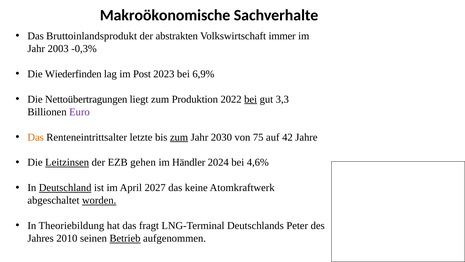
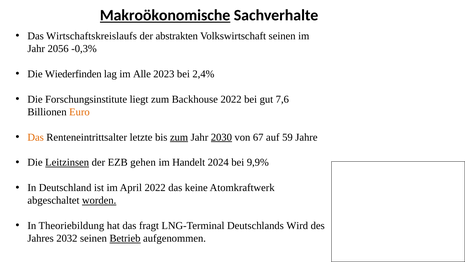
Makroökonomische underline: none -> present
Bruttoinlandsprodukt: Bruttoinlandsprodukt -> Wirtschaftskreislaufs
Volkswirtschaft immer: immer -> seinen
2003: 2003 -> 2056
Post: Post -> Alle
6,9%: 6,9% -> 2,4%
Nettoübertragungen: Nettoübertragungen -> Forschungsinstitute
Produktion: Produktion -> Backhouse
bei at (251, 99) underline: present -> none
3,3: 3,3 -> 7,6
Euro colour: purple -> orange
2030 underline: none -> present
75: 75 -> 67
42: 42 -> 59
Händler: Händler -> Handelt
4,6%: 4,6% -> 9,9%
Deutschland underline: present -> none
April 2027: 2027 -> 2022
Peter: Peter -> Wird
2010: 2010 -> 2032
